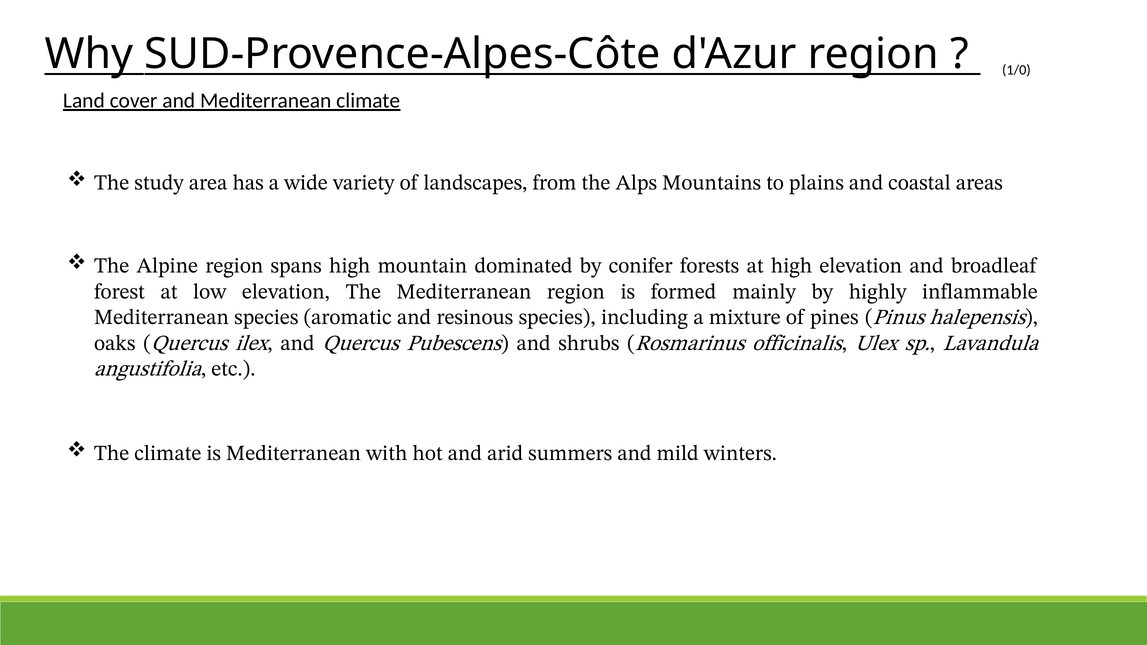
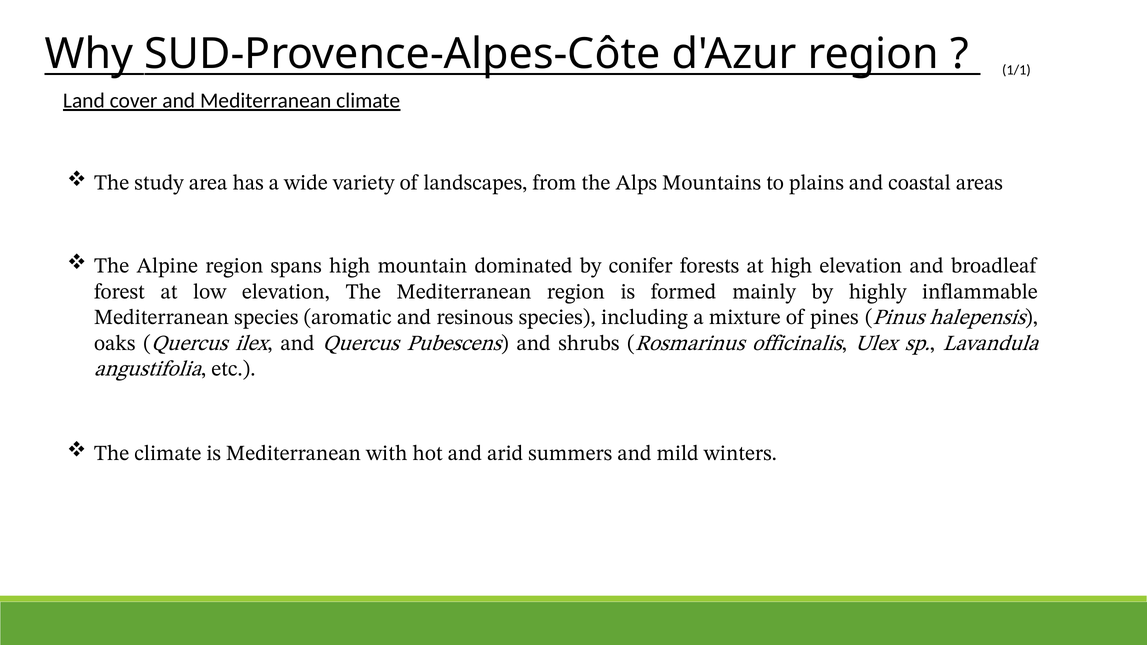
1/0: 1/0 -> 1/1
